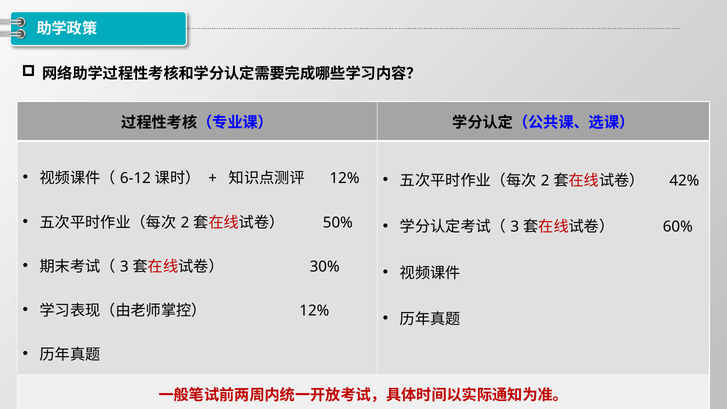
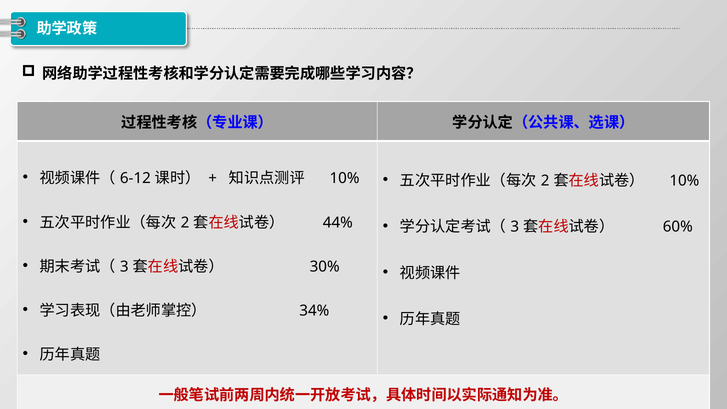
12% at (345, 178): 12% -> 10%
42% at (684, 181): 42% -> 10%
50%: 50% -> 44%
12% at (314, 311): 12% -> 34%
